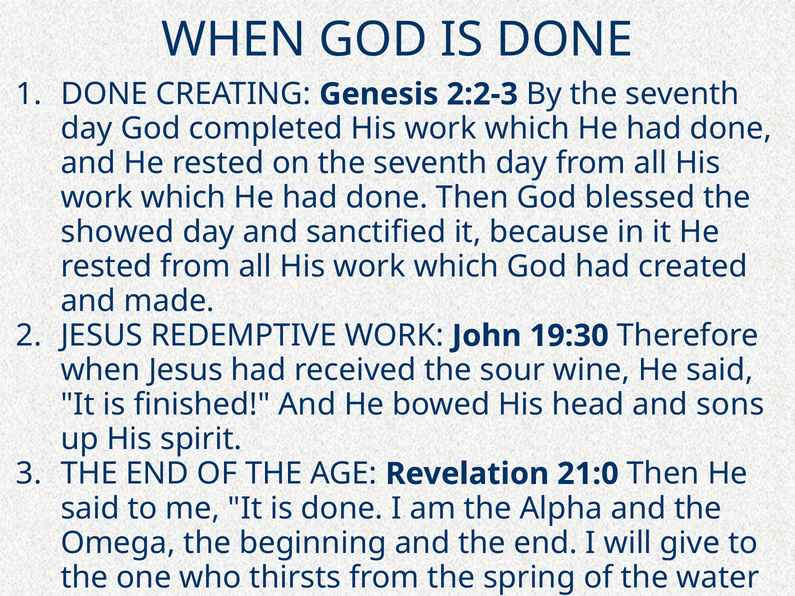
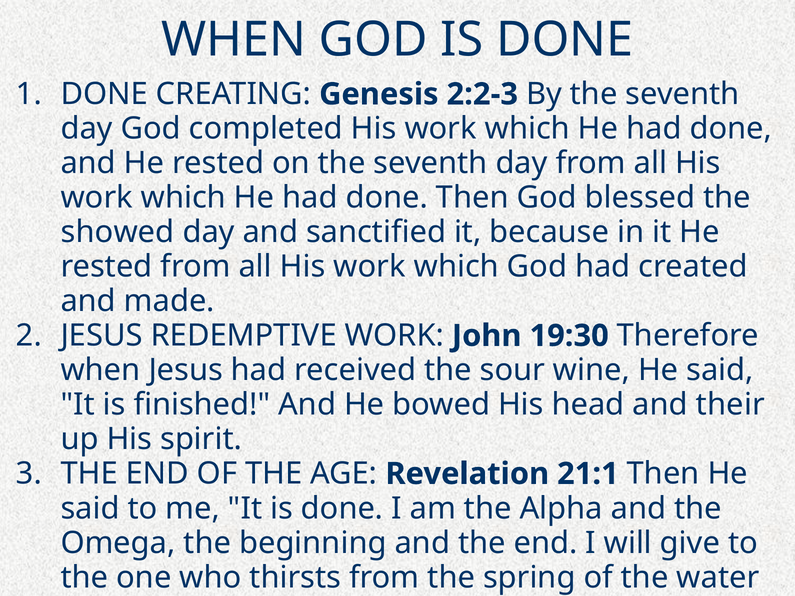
sons: sons -> their
21:0: 21:0 -> 21:1
